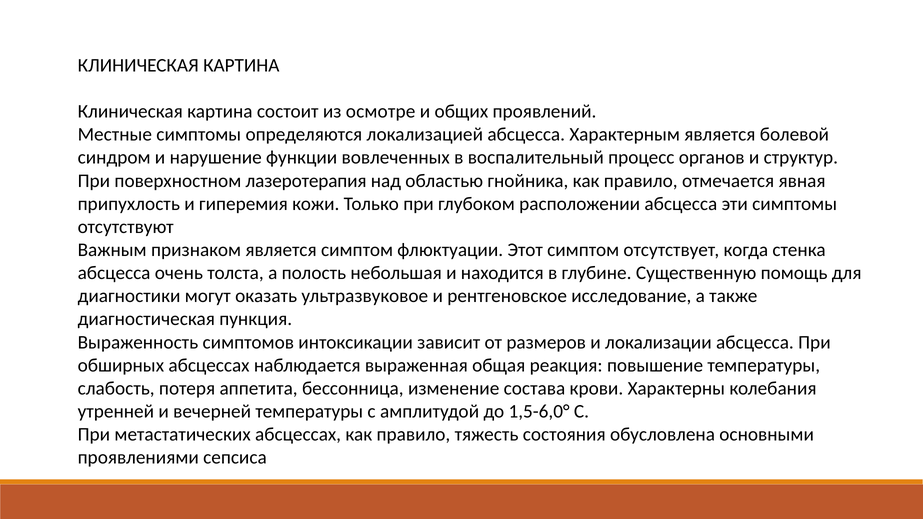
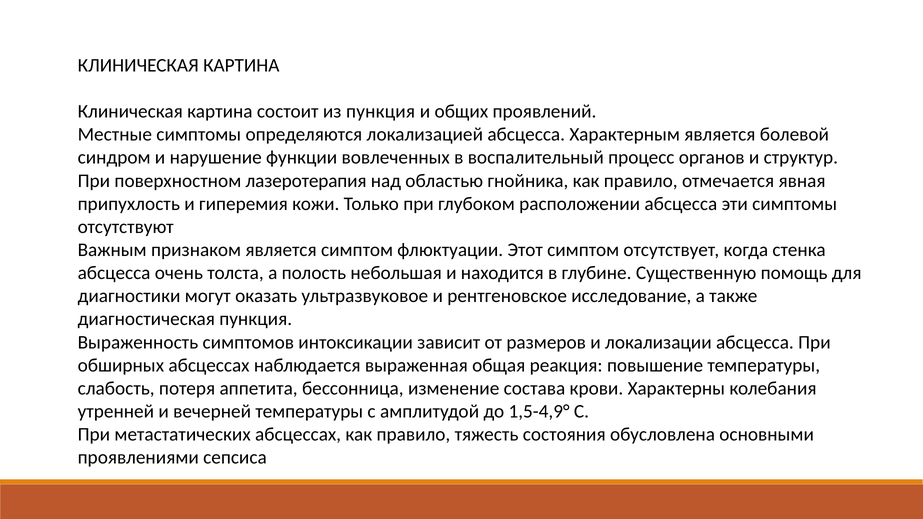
из осмотре: осмотре -> пункция
1,5-6,0°: 1,5-6,0° -> 1,5-4,9°
